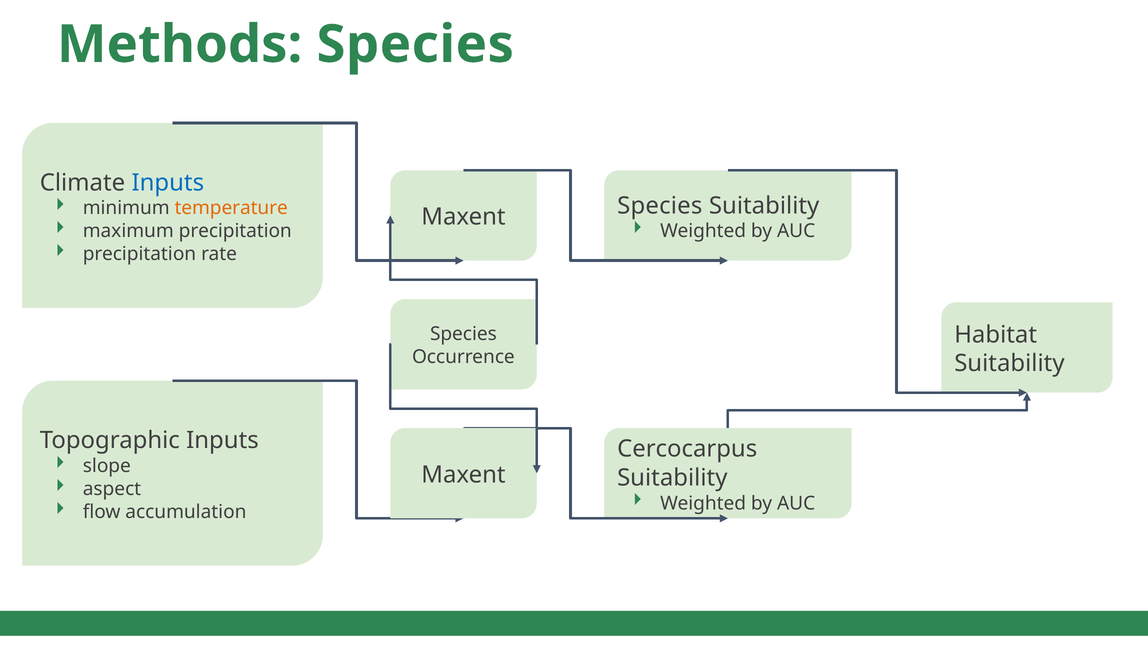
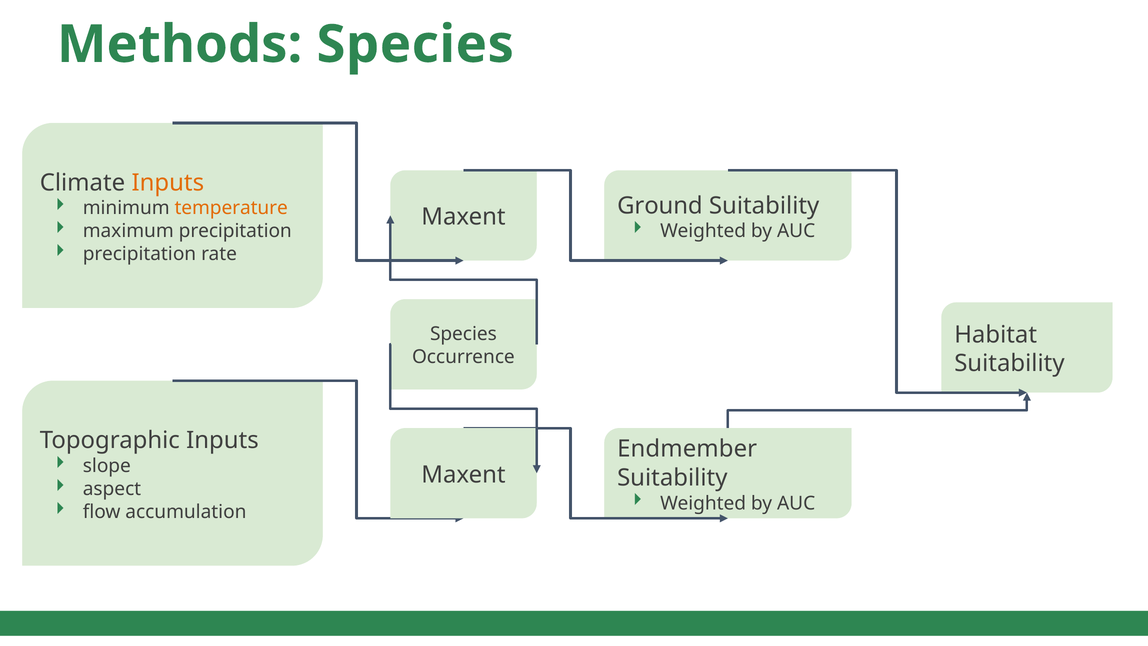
Inputs at (168, 183) colour: blue -> orange
Maxent Species: Species -> Ground
Cercocarpus: Cercocarpus -> Endmember
